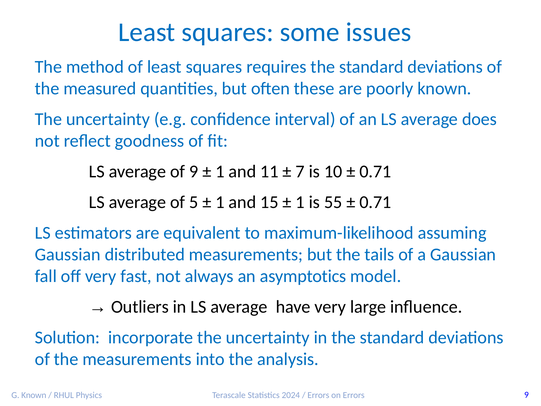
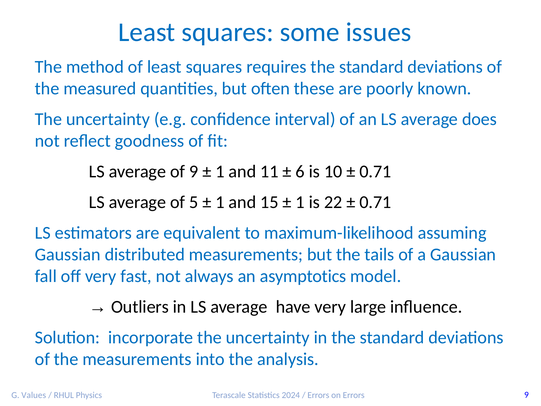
7: 7 -> 6
55: 55 -> 22
G Known: Known -> Values
